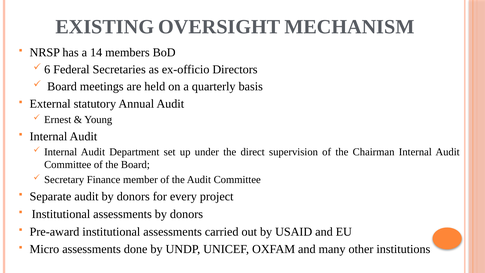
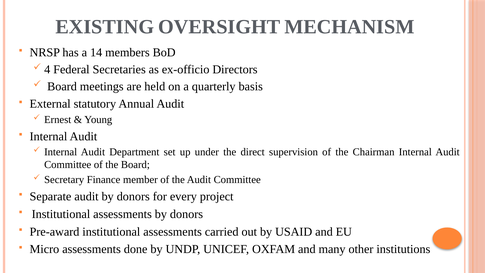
6: 6 -> 4
